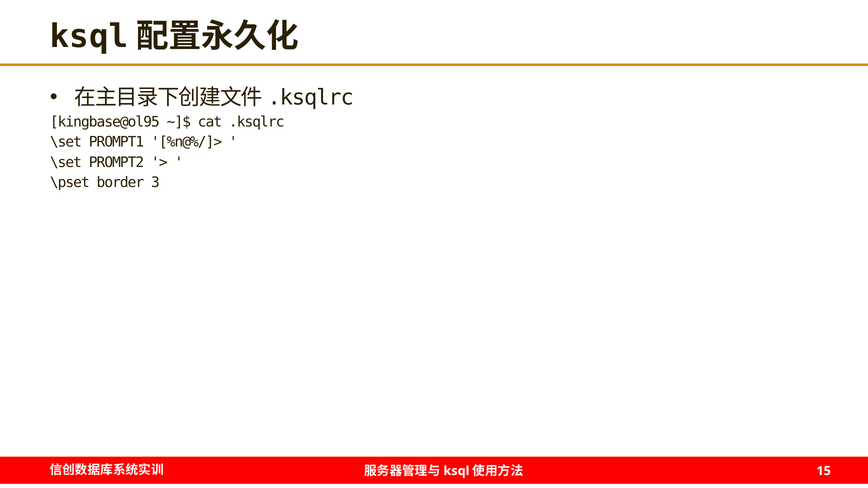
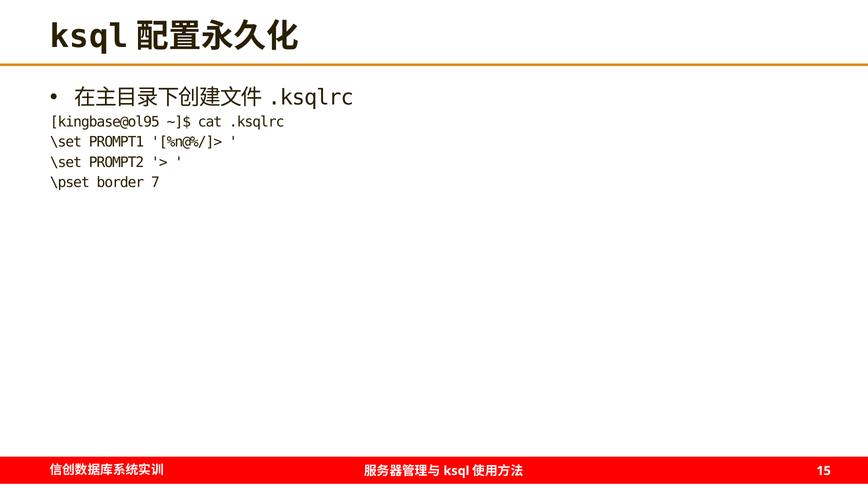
3: 3 -> 7
